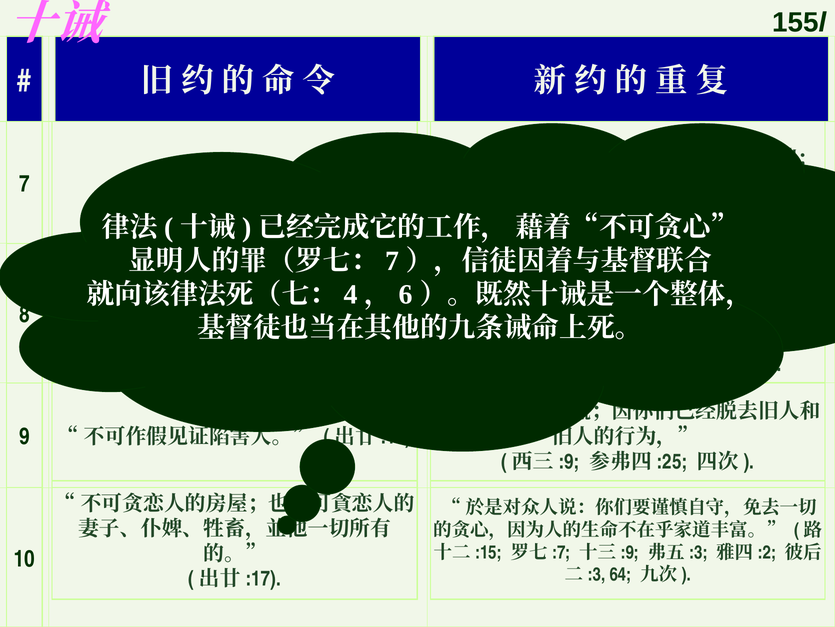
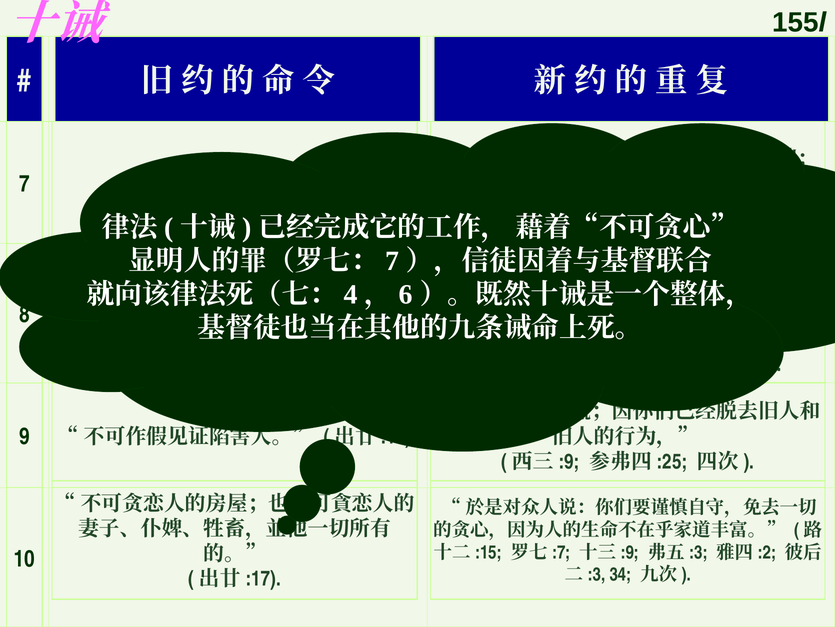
64: 64 -> 34
